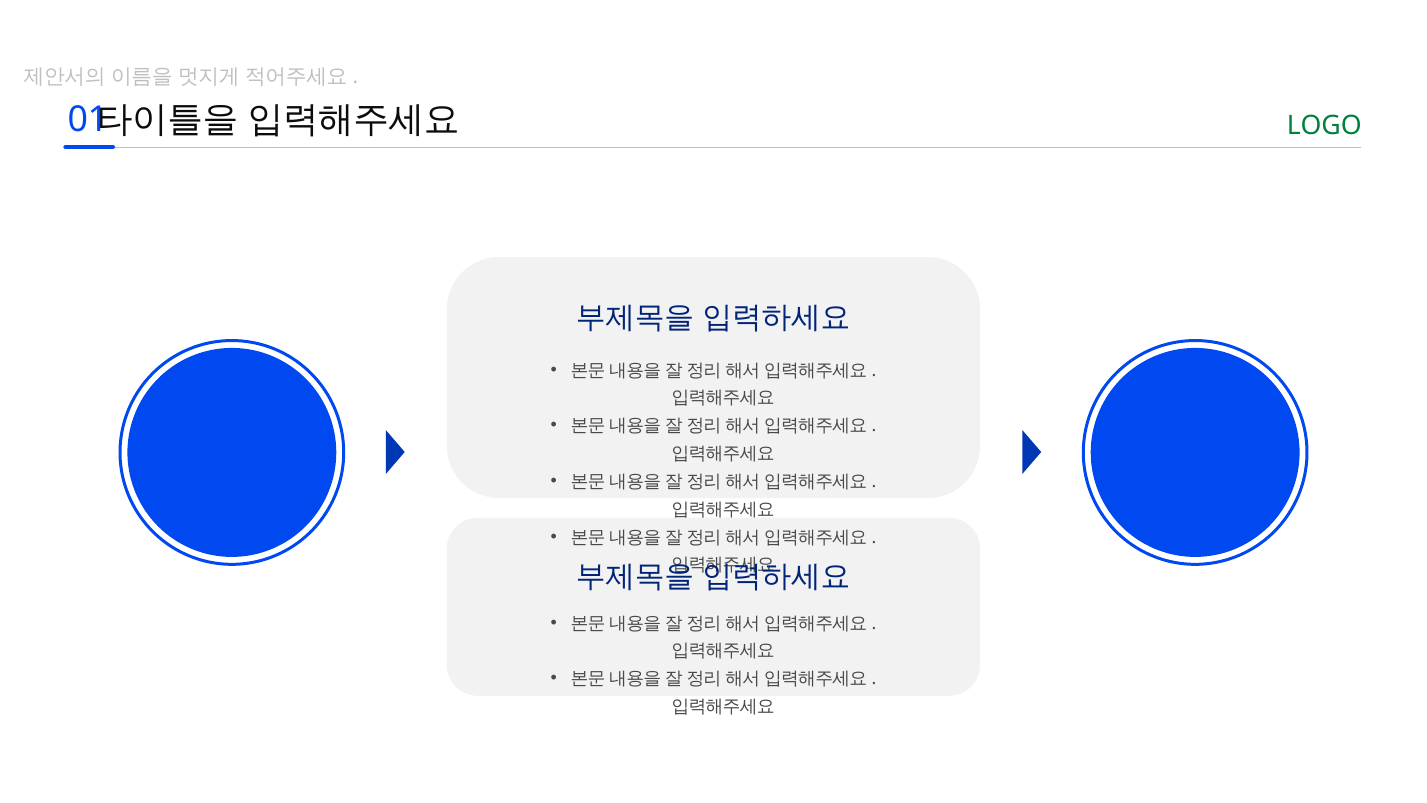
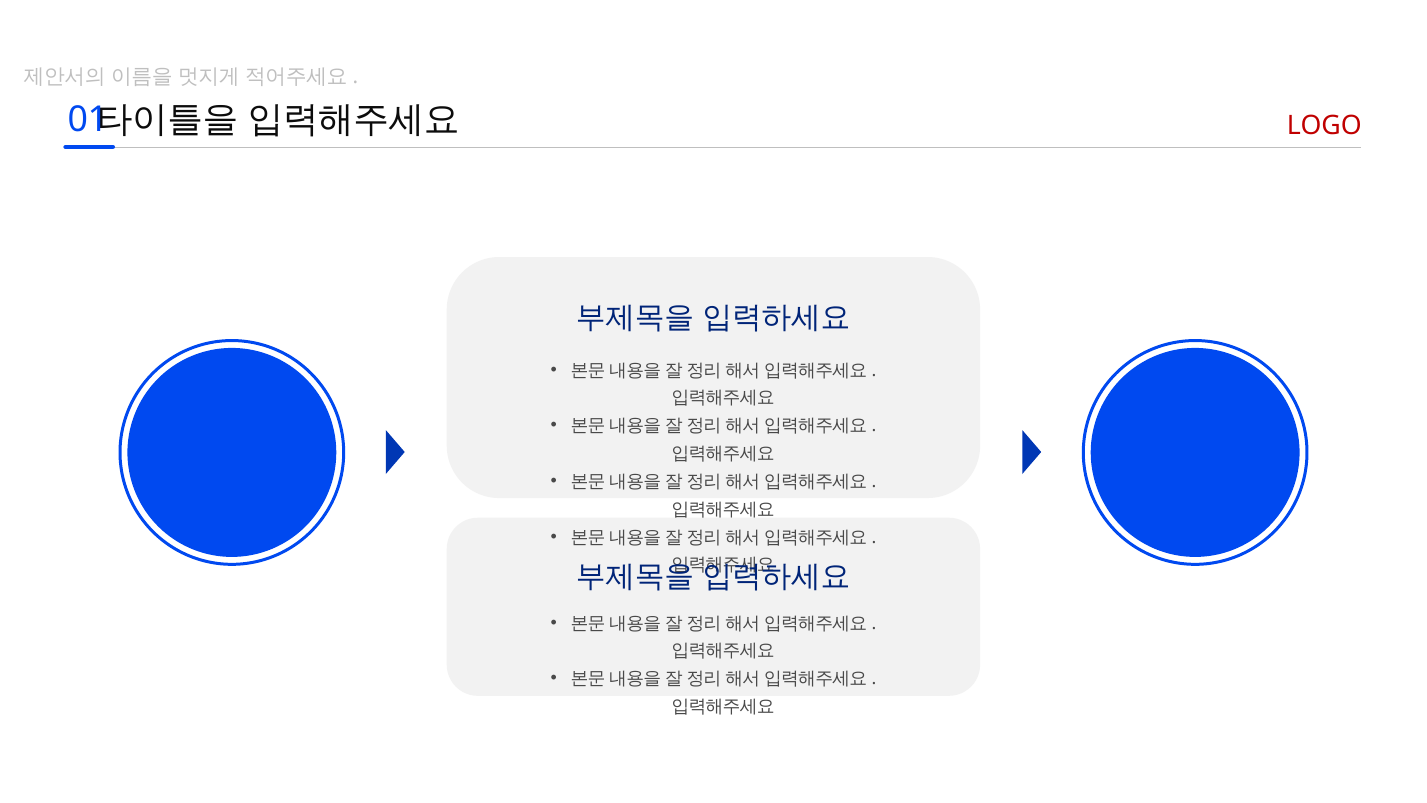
LOGO colour: green -> red
